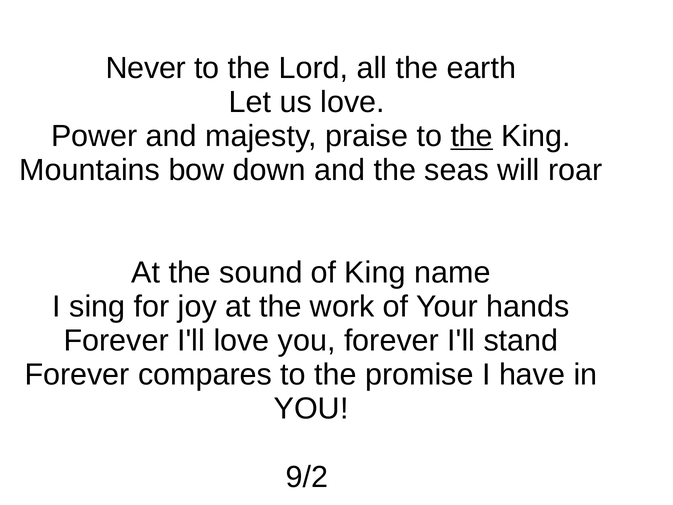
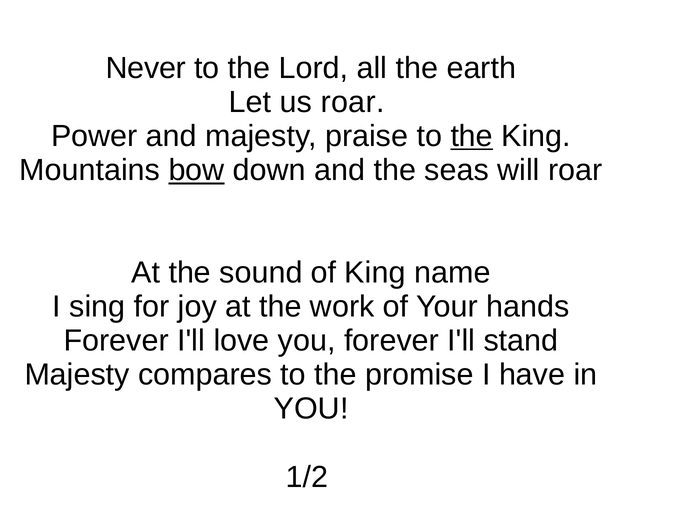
us love: love -> roar
bow underline: none -> present
Forever at (77, 374): Forever -> Majesty
9/2: 9/2 -> 1/2
